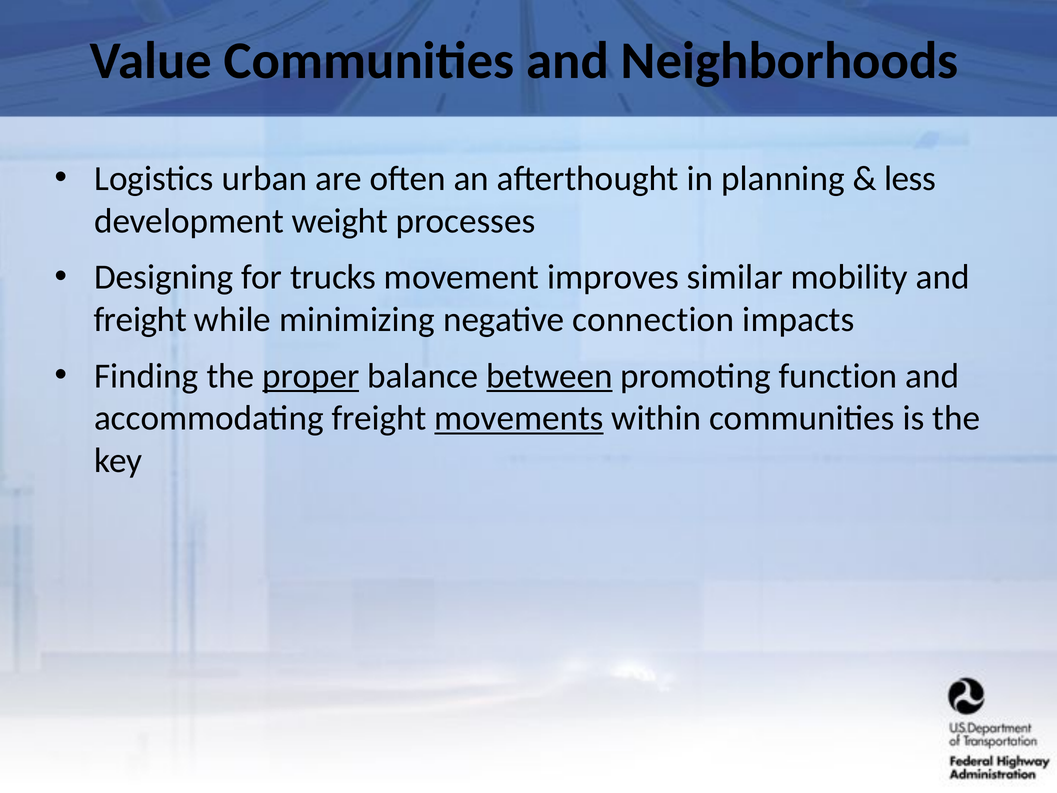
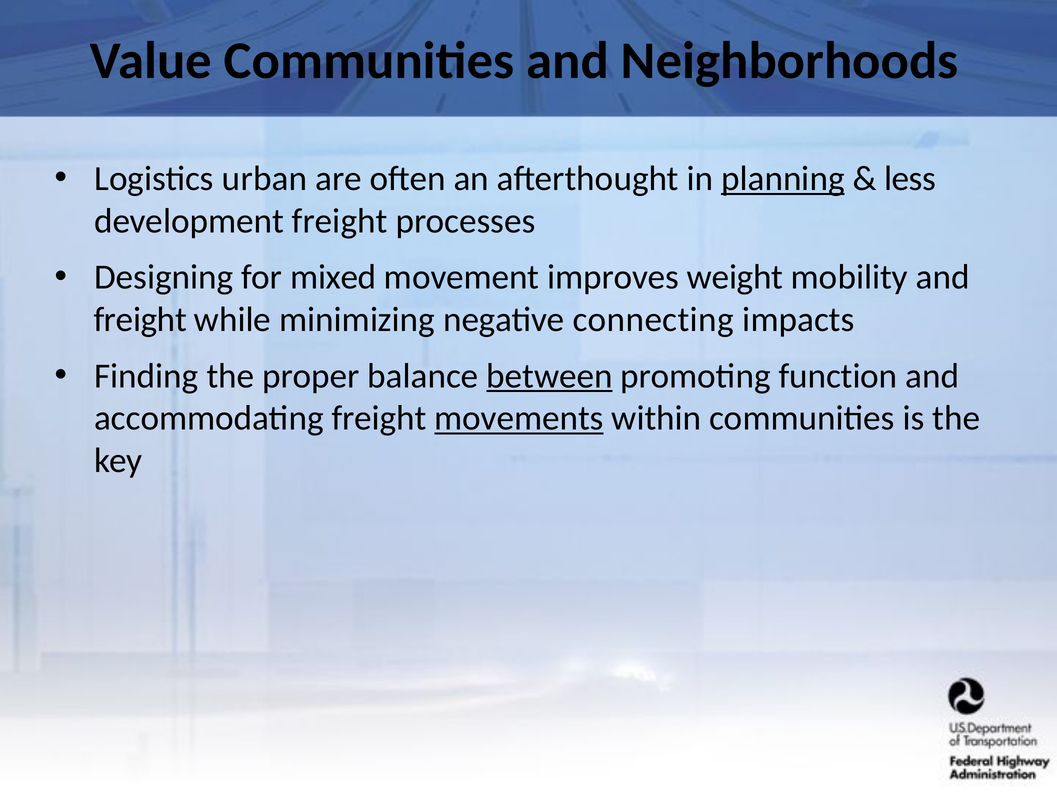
planning underline: none -> present
development weight: weight -> freight
trucks: trucks -> mixed
similar: similar -> weight
connection: connection -> connecting
proper underline: present -> none
